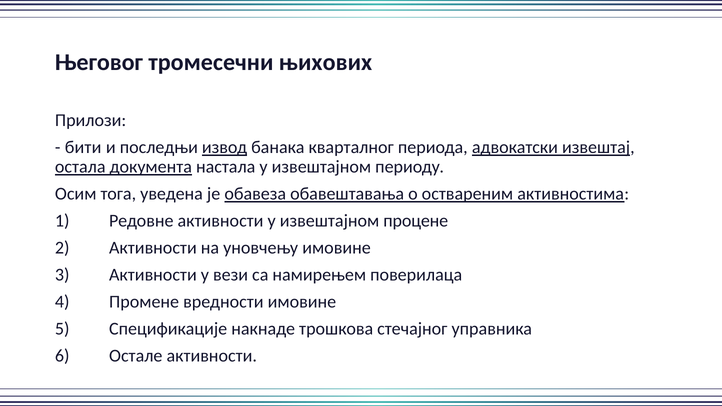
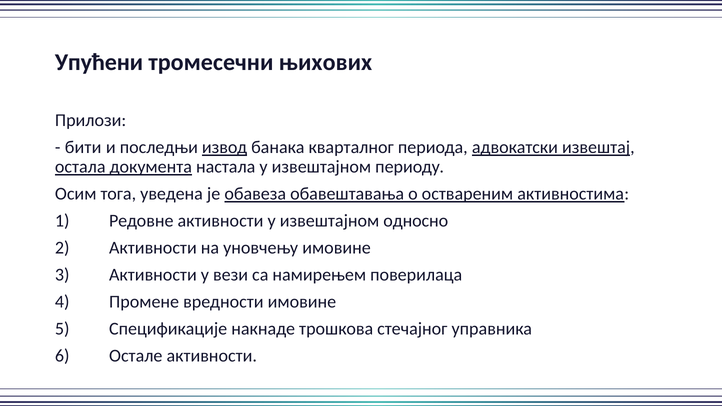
Његовог: Његовог -> Упућени
процене: процене -> односно
